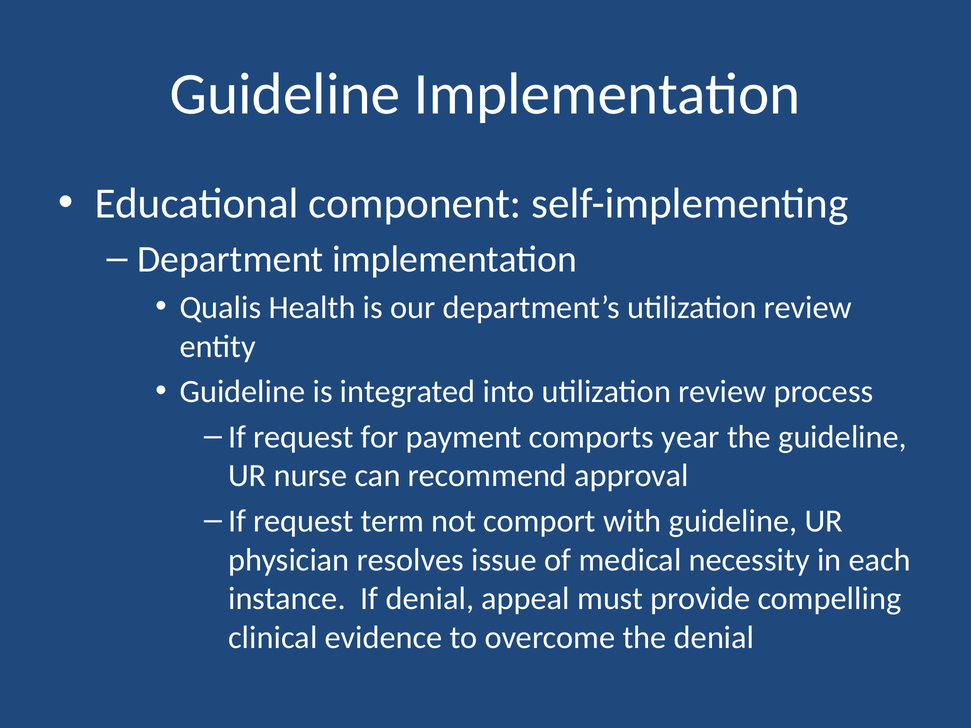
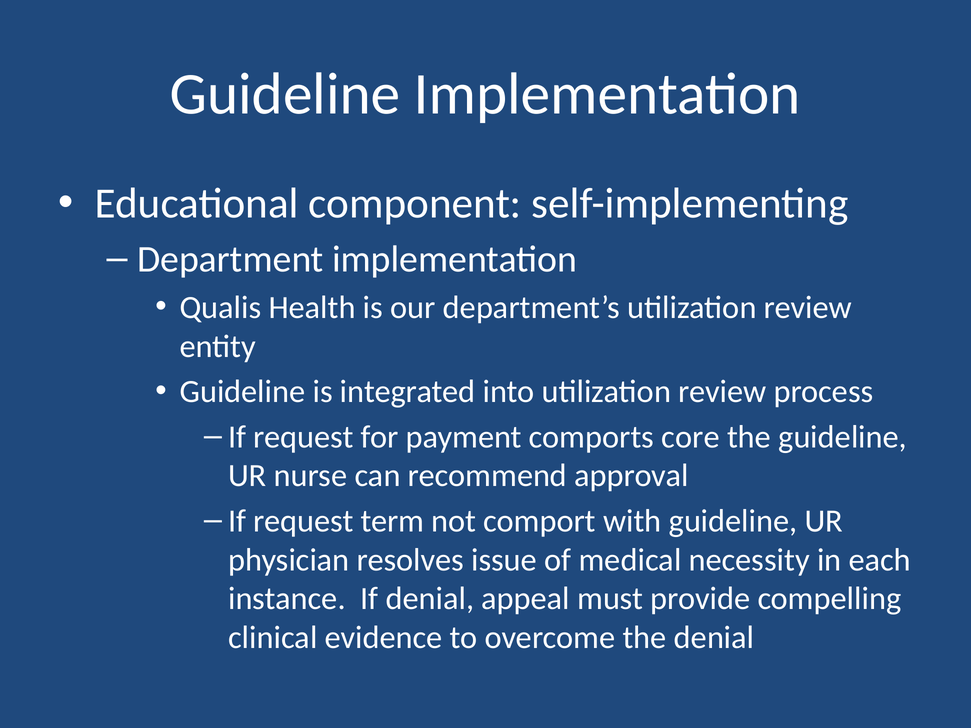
year: year -> core
